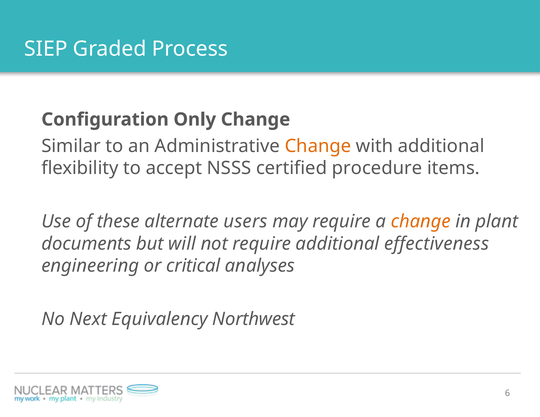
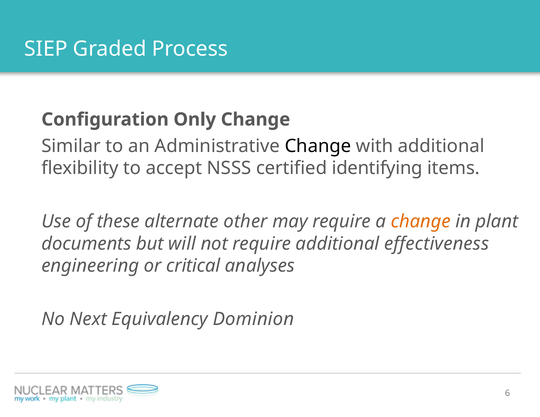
Change at (318, 146) colour: orange -> black
procedure: procedure -> identifying
users: users -> other
Northwest: Northwest -> Dominion
